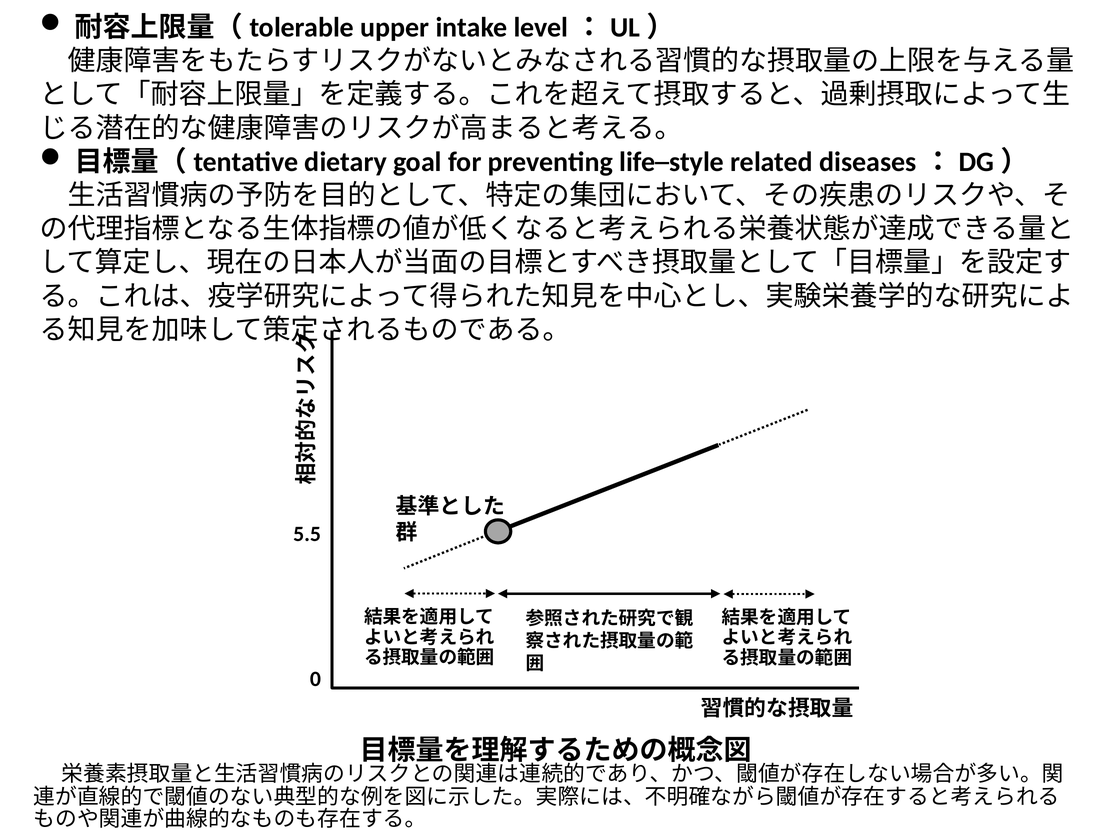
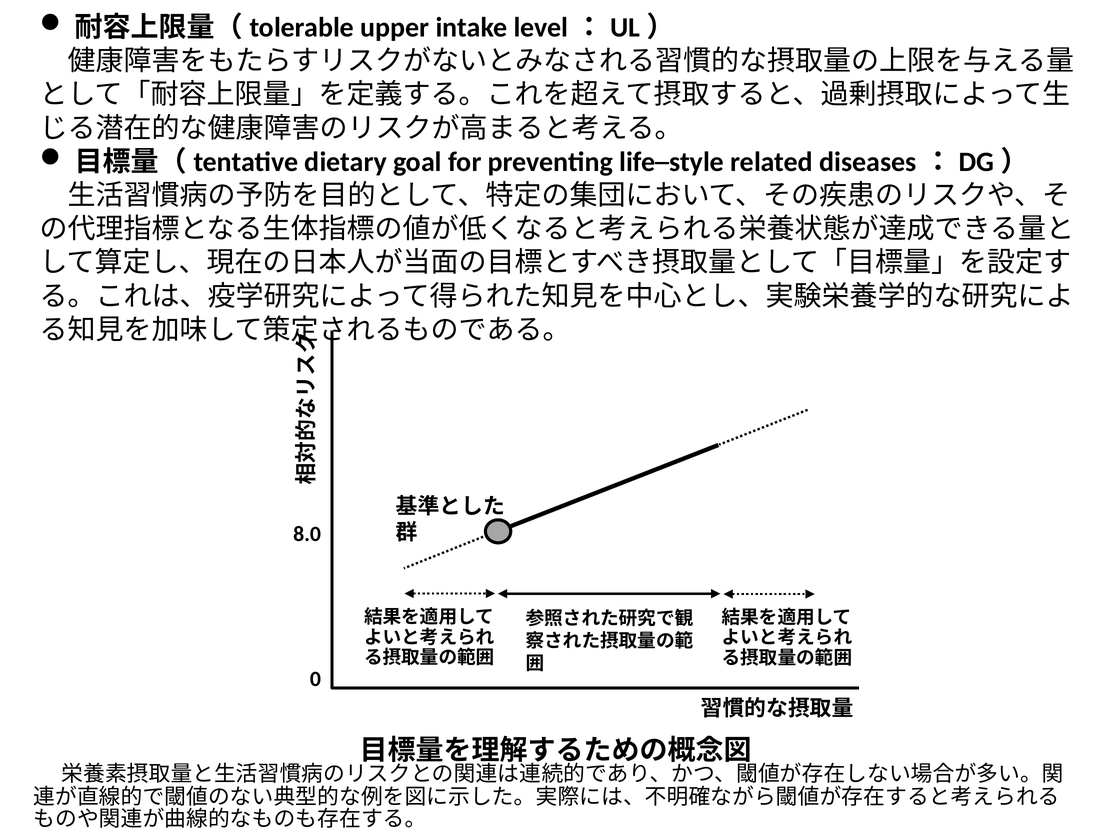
5.5: 5.5 -> 8.0
